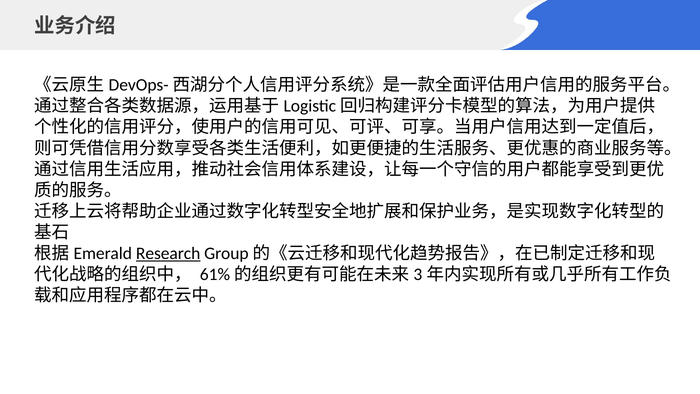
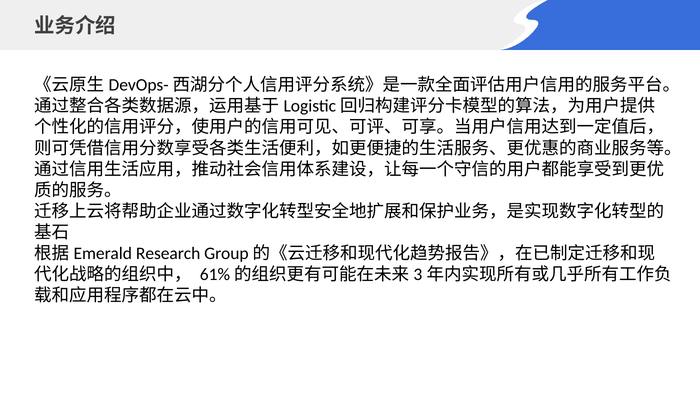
Research underline: present -> none
